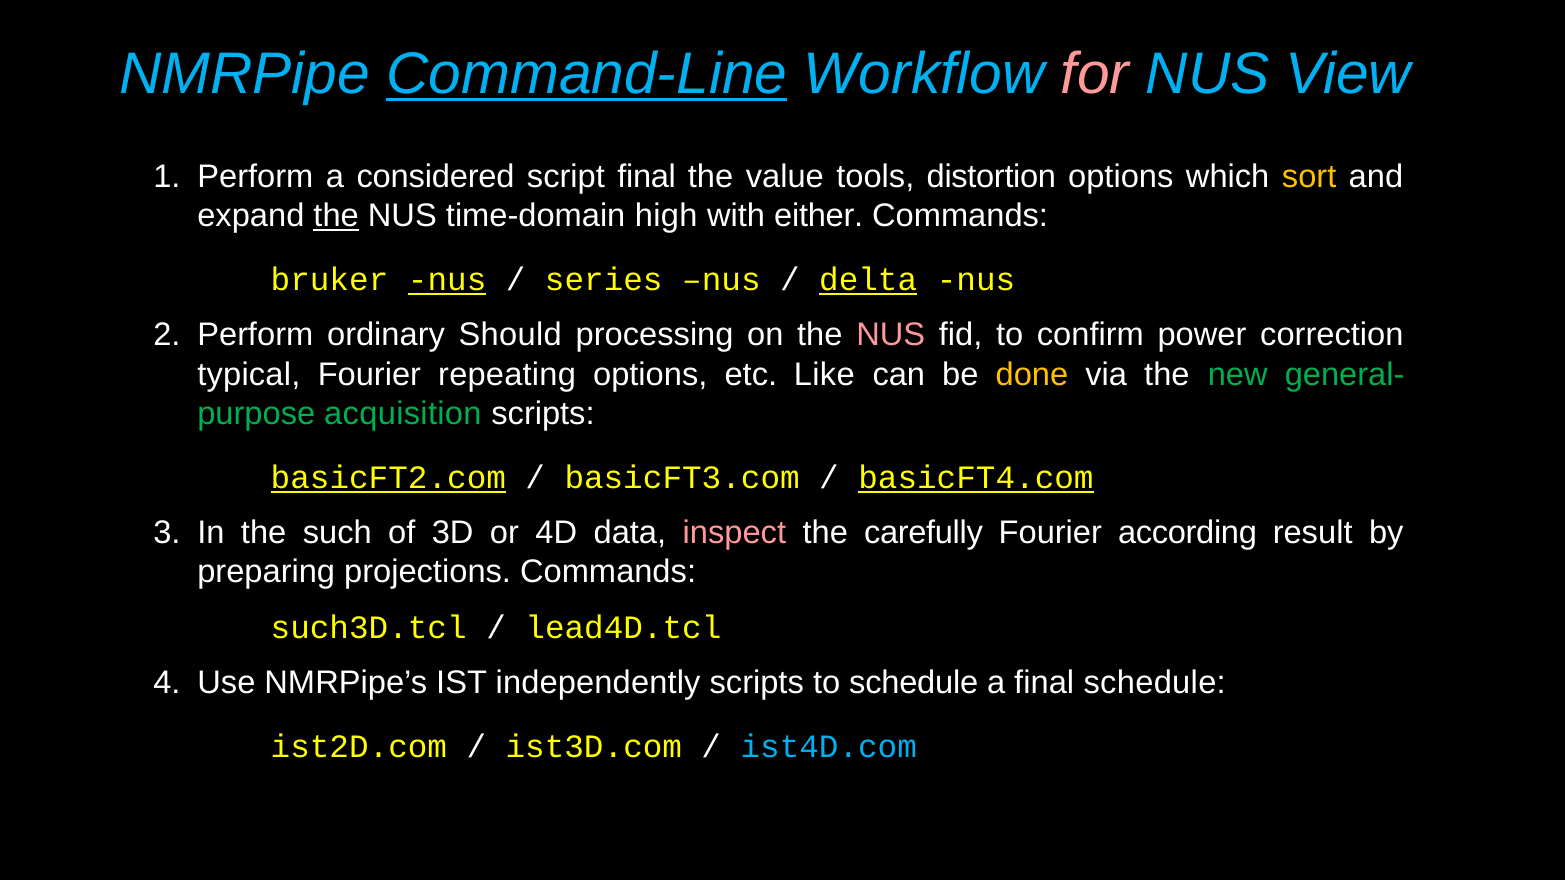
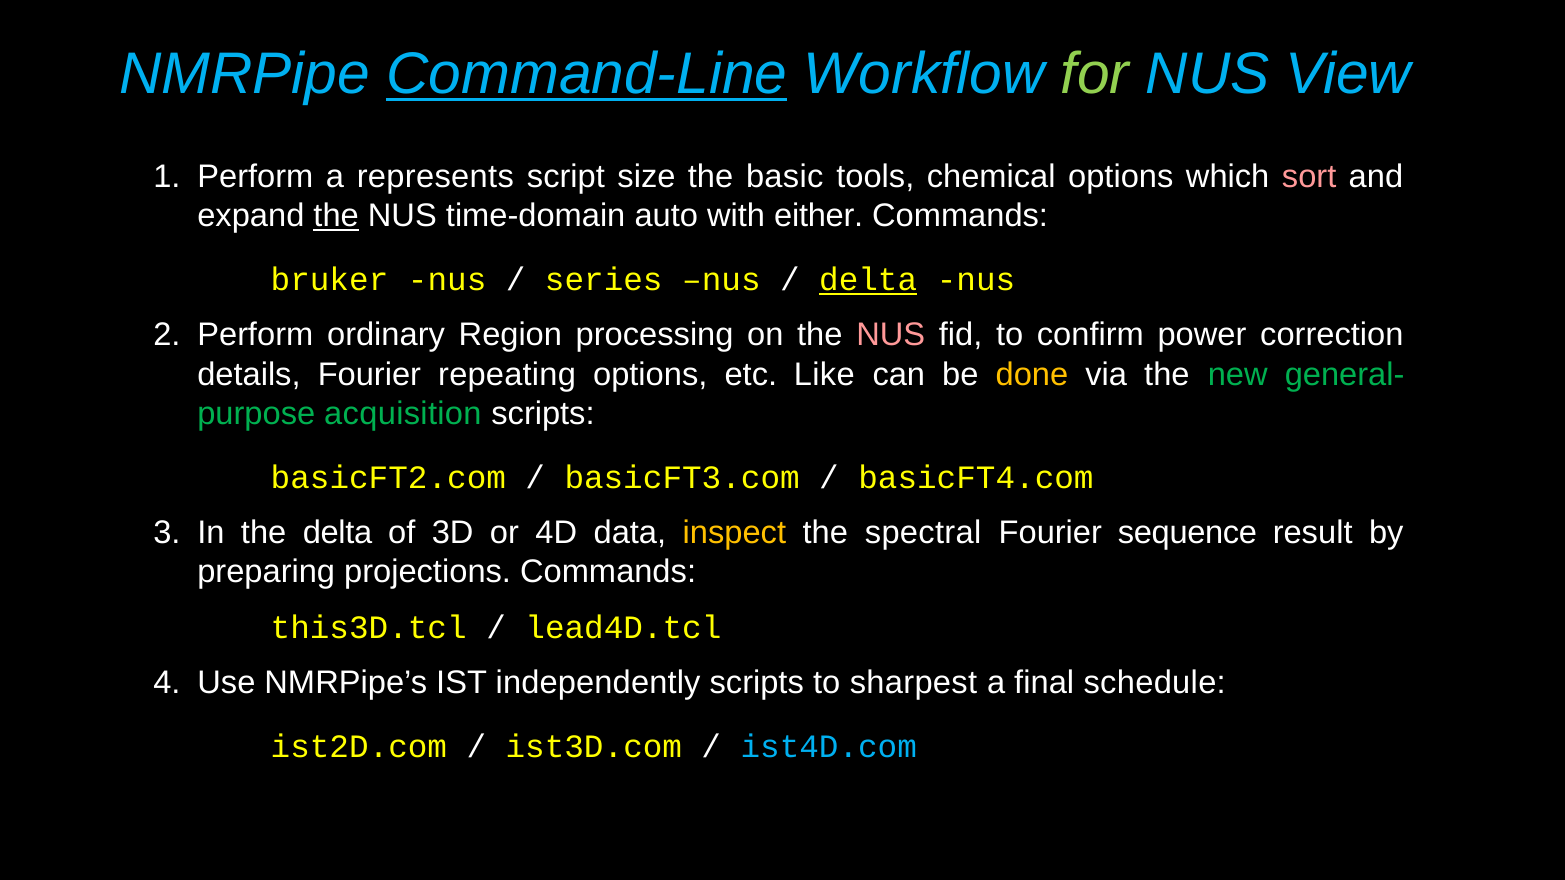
for colour: pink -> light green
considered: considered -> represents
script final: final -> size
value: value -> basic
distortion: distortion -> chemical
sort colour: yellow -> pink
high: high -> auto
nus at (447, 280) underline: present -> none
Should: Should -> Region
typical: typical -> details
basicFT2.com underline: present -> none
basicFT4.com underline: present -> none
the such: such -> delta
inspect colour: pink -> yellow
carefully: carefully -> spectral
according: according -> sequence
such3D.tcl: such3D.tcl -> this3D.tcl
to schedule: schedule -> sharpest
